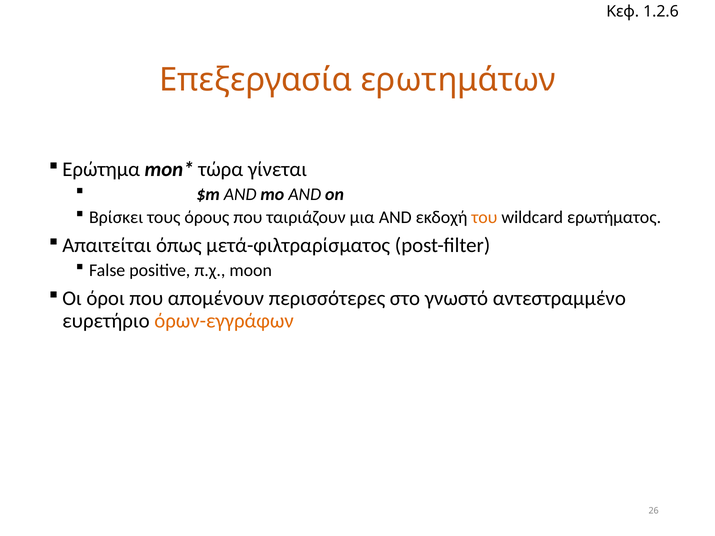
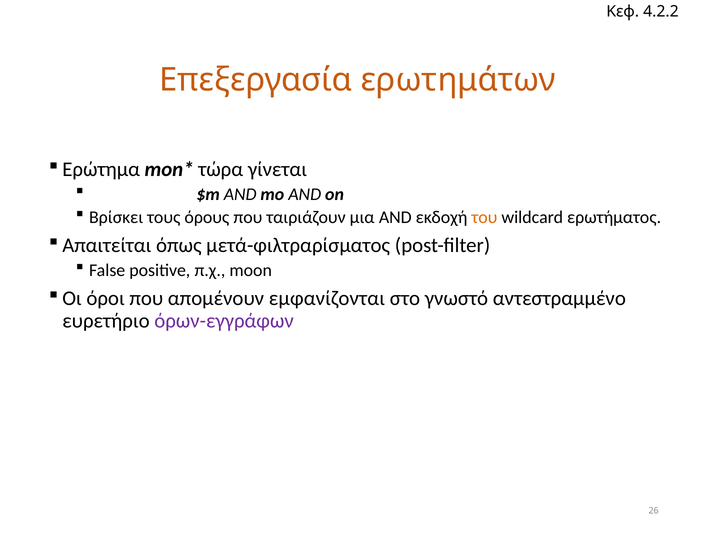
1.2.6: 1.2.6 -> 4.2.2
περισσότερες: περισσότερες -> εμφανίζονται
όρων-εγγράφων colour: orange -> purple
